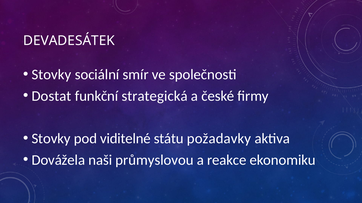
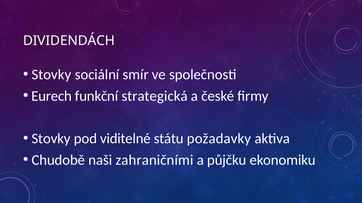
DEVADESÁTEK: DEVADESÁTEK -> DIVIDENDÁCH
Dostat: Dostat -> Eurech
Dovážela: Dovážela -> Chudobě
průmyslovou: průmyslovou -> zahraničními
reakce: reakce -> půjčku
